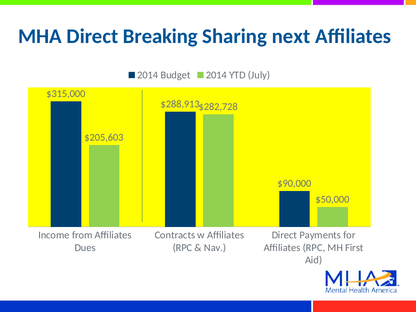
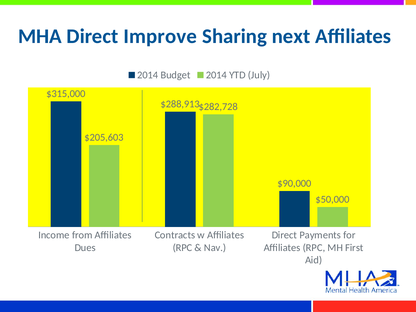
Breaking: Breaking -> Improve
